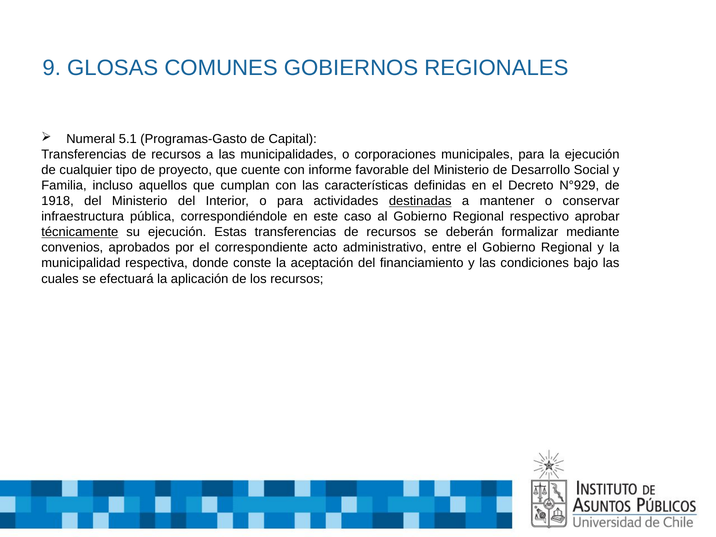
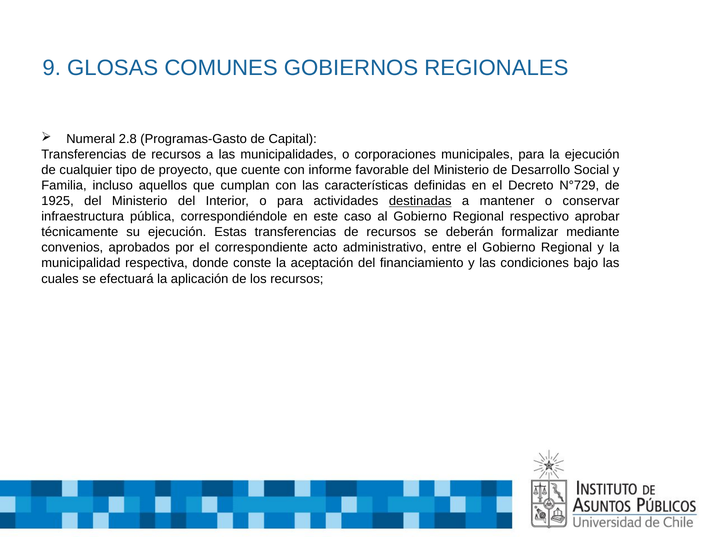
5.1: 5.1 -> 2.8
N°929: N°929 -> N°729
1918: 1918 -> 1925
técnicamente underline: present -> none
